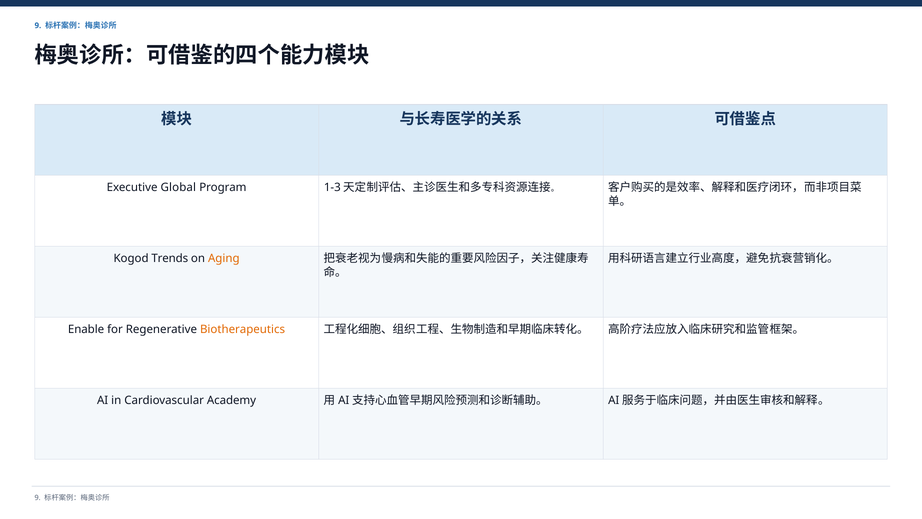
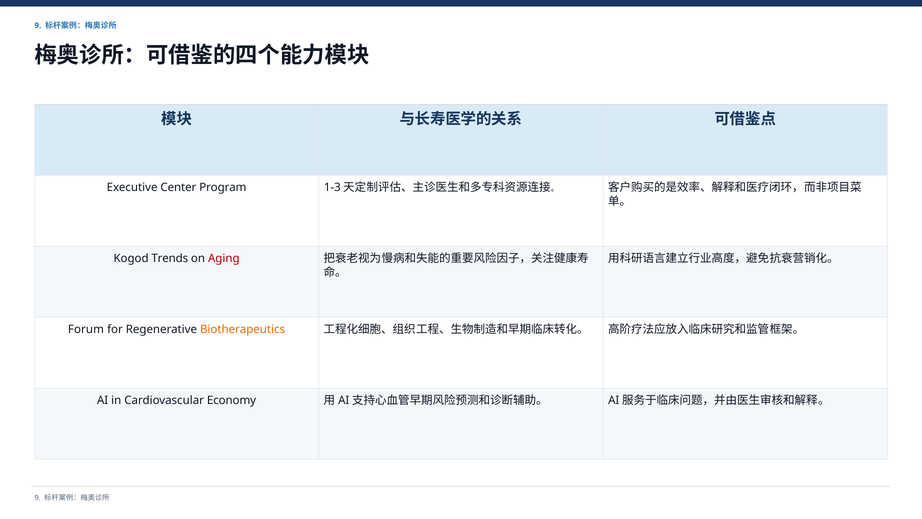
Global: Global -> Center
Aging colour: orange -> red
Enable: Enable -> Forum
Academy: Academy -> Economy
